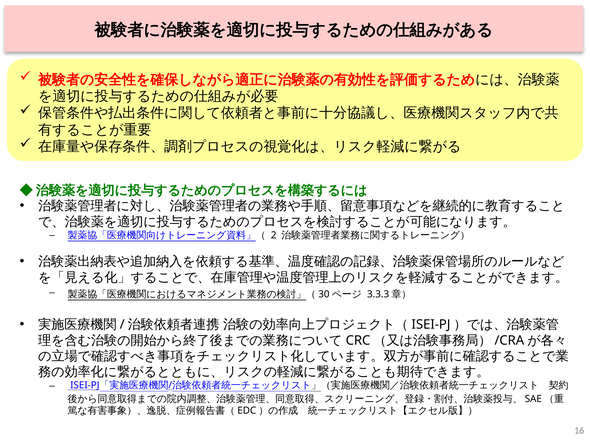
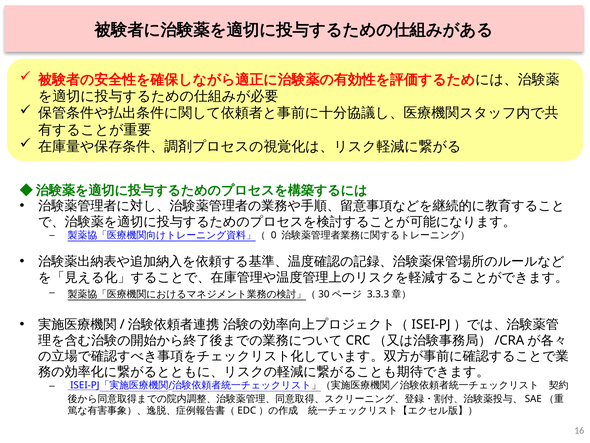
2: 2 -> 0
